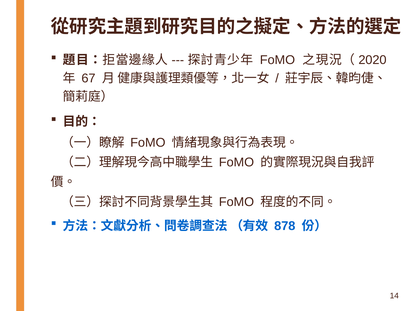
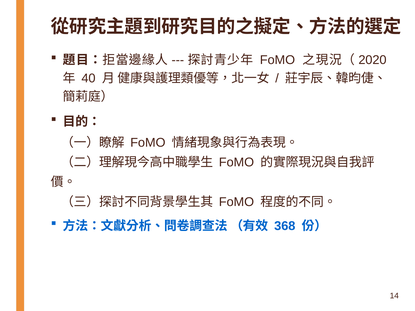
67: 67 -> 40
878: 878 -> 368
